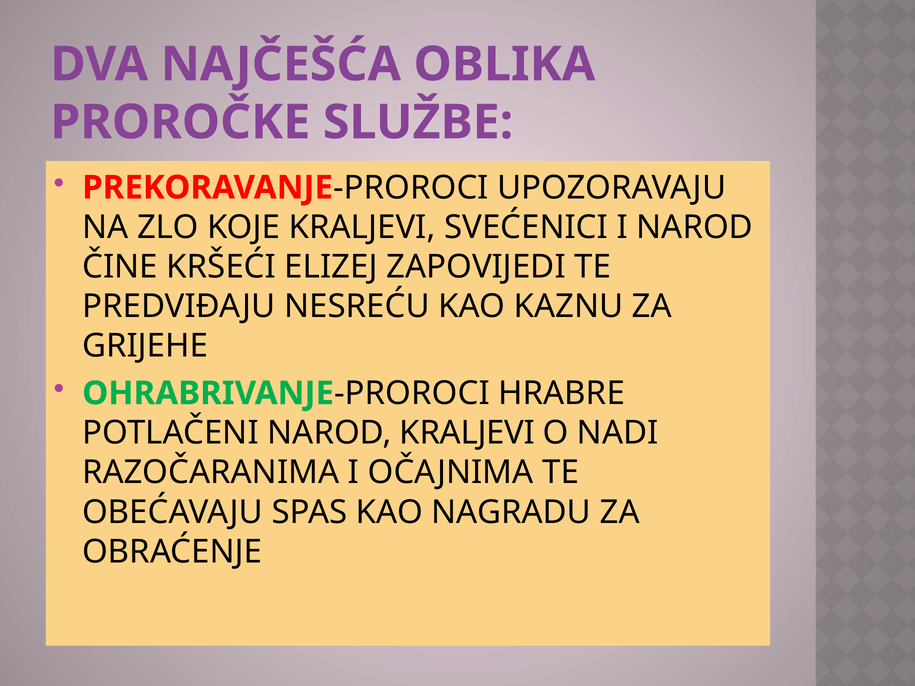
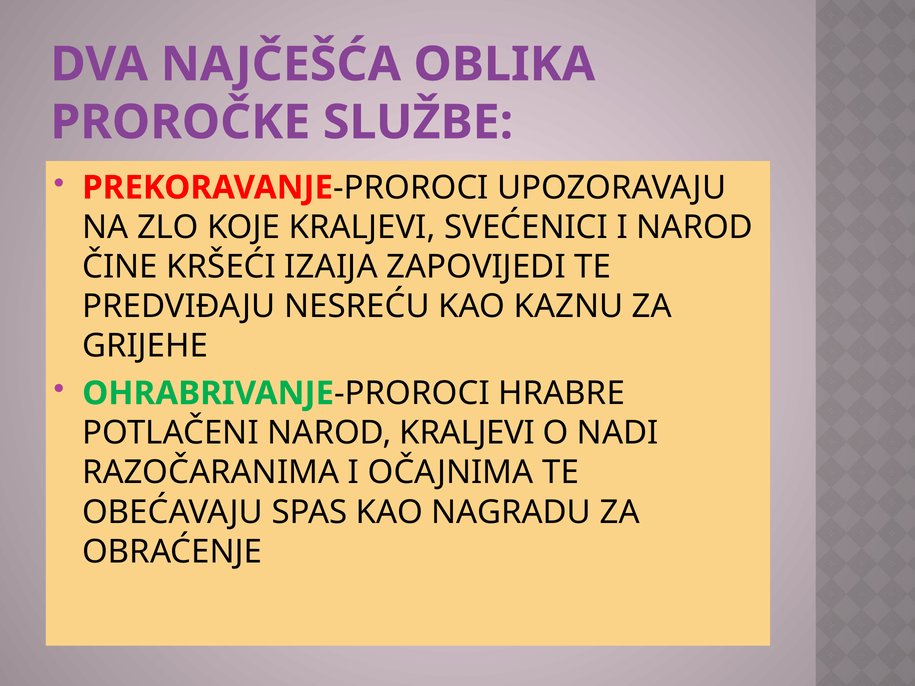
ELIZEJ: ELIZEJ -> IZAIJA
